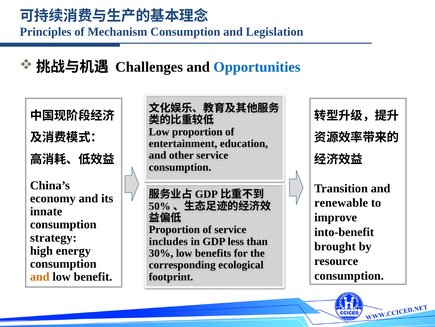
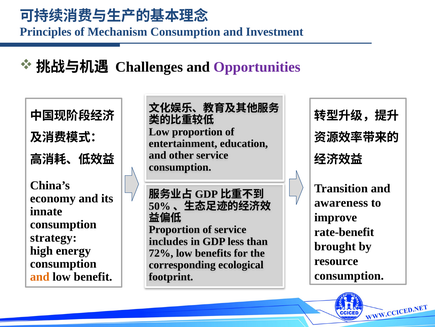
Legislation: Legislation -> Investment
Opportunities colour: blue -> purple
renewable: renewable -> awareness
into-benefit: into-benefit -> rate-benefit
30%: 30% -> 72%
